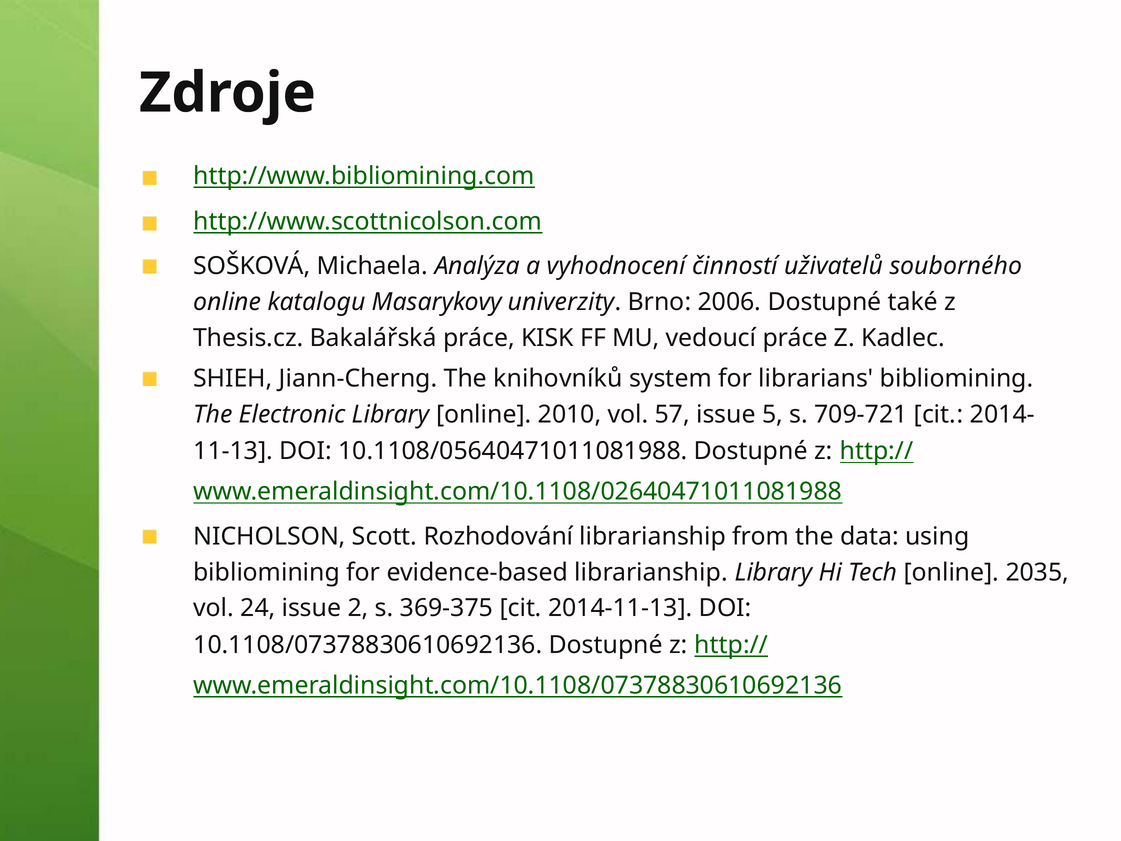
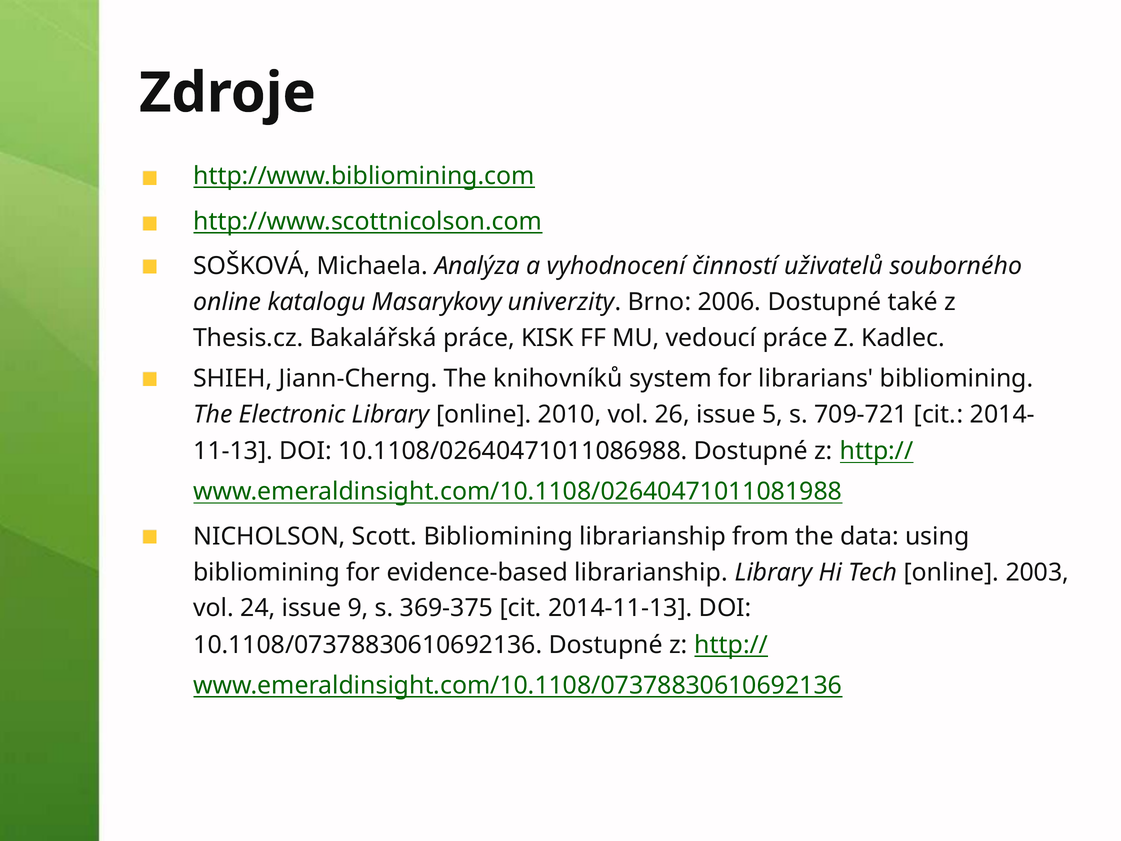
57: 57 -> 26
10.1108/05640471011081988: 10.1108/05640471011081988 -> 10.1108/02640471011086988
Scott Rozhodování: Rozhodování -> Bibliomining
2035: 2035 -> 2003
2: 2 -> 9
